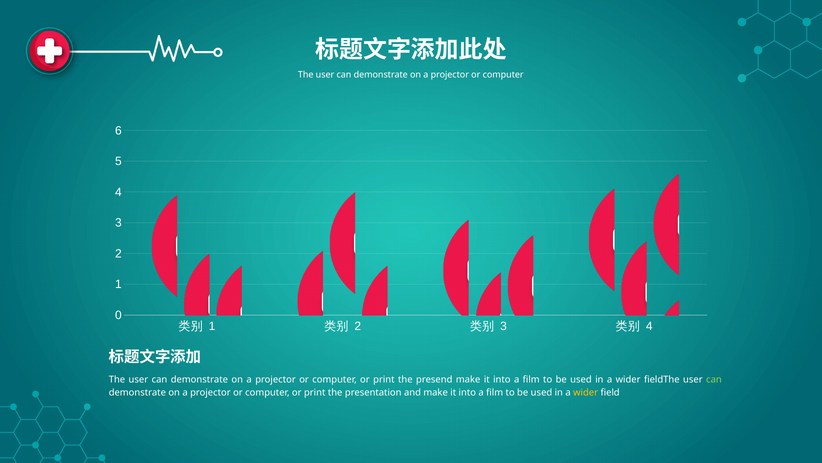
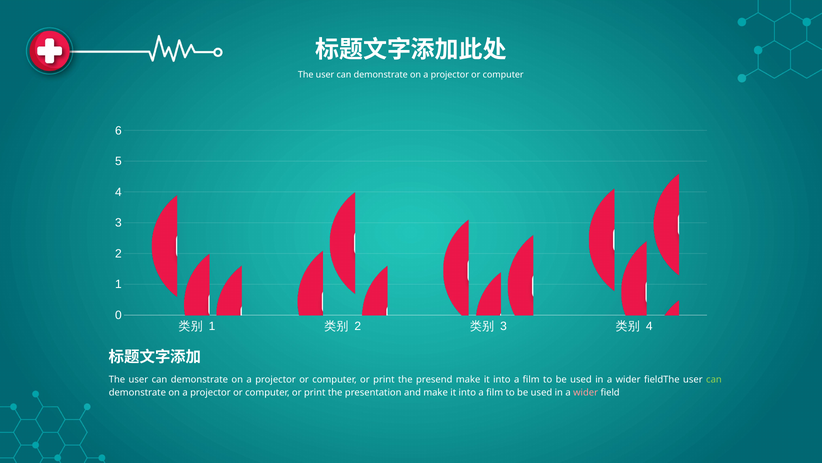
wider at (586, 392) colour: yellow -> pink
